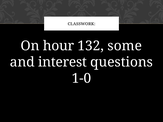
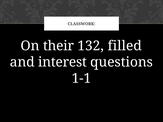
hour: hour -> their
some: some -> filled
1-0: 1-0 -> 1-1
